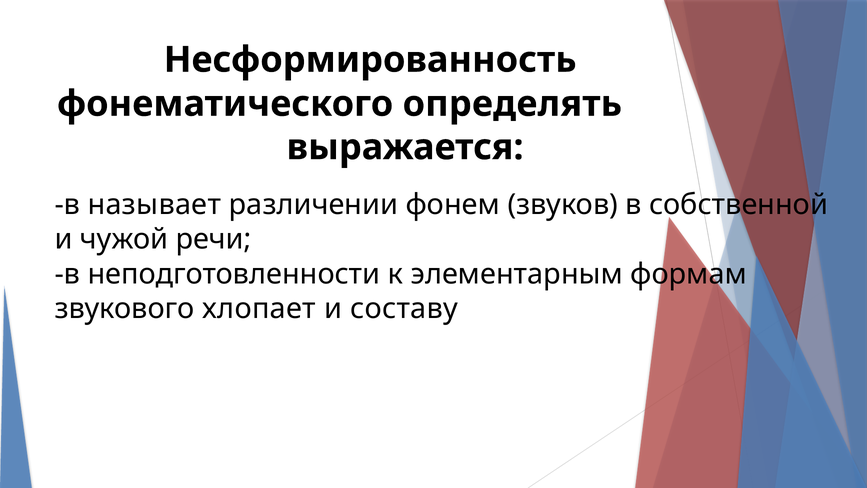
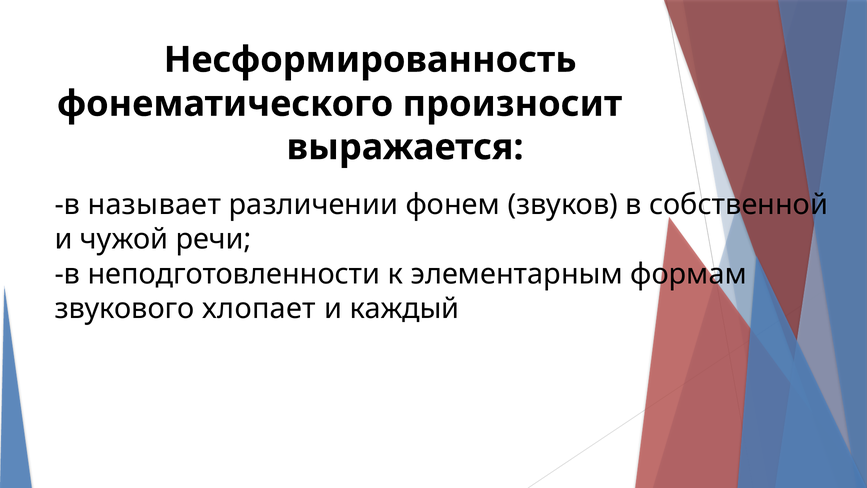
определять: определять -> произносит
составу: составу -> каждый
